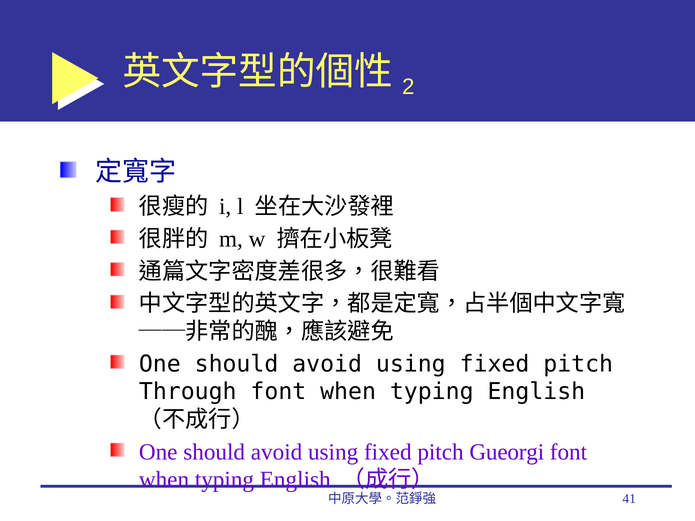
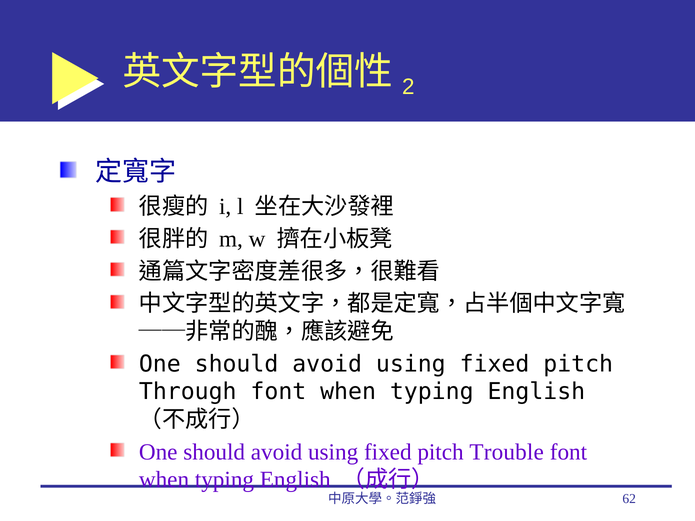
Gueorgi: Gueorgi -> Trouble
41: 41 -> 62
